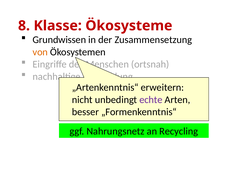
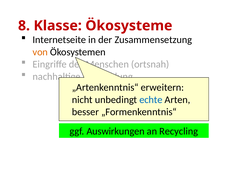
Grundwissen: Grundwissen -> Internetseite
echte colour: purple -> blue
Nahrungsnetz: Nahrungsnetz -> Auswirkungen
